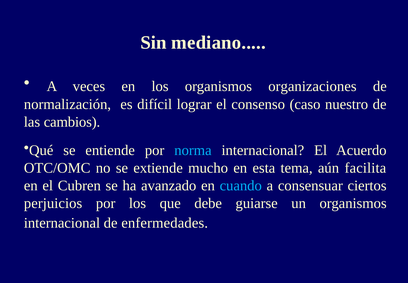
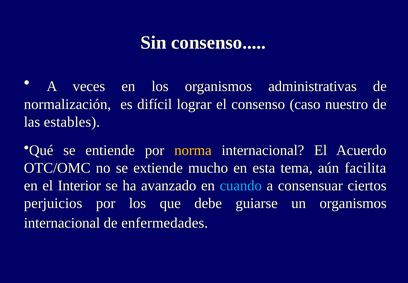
Sin mediano: mediano -> consenso
organizaciones: organizaciones -> administrativas
cambios: cambios -> estables
norma colour: light blue -> yellow
Cubren: Cubren -> Interior
